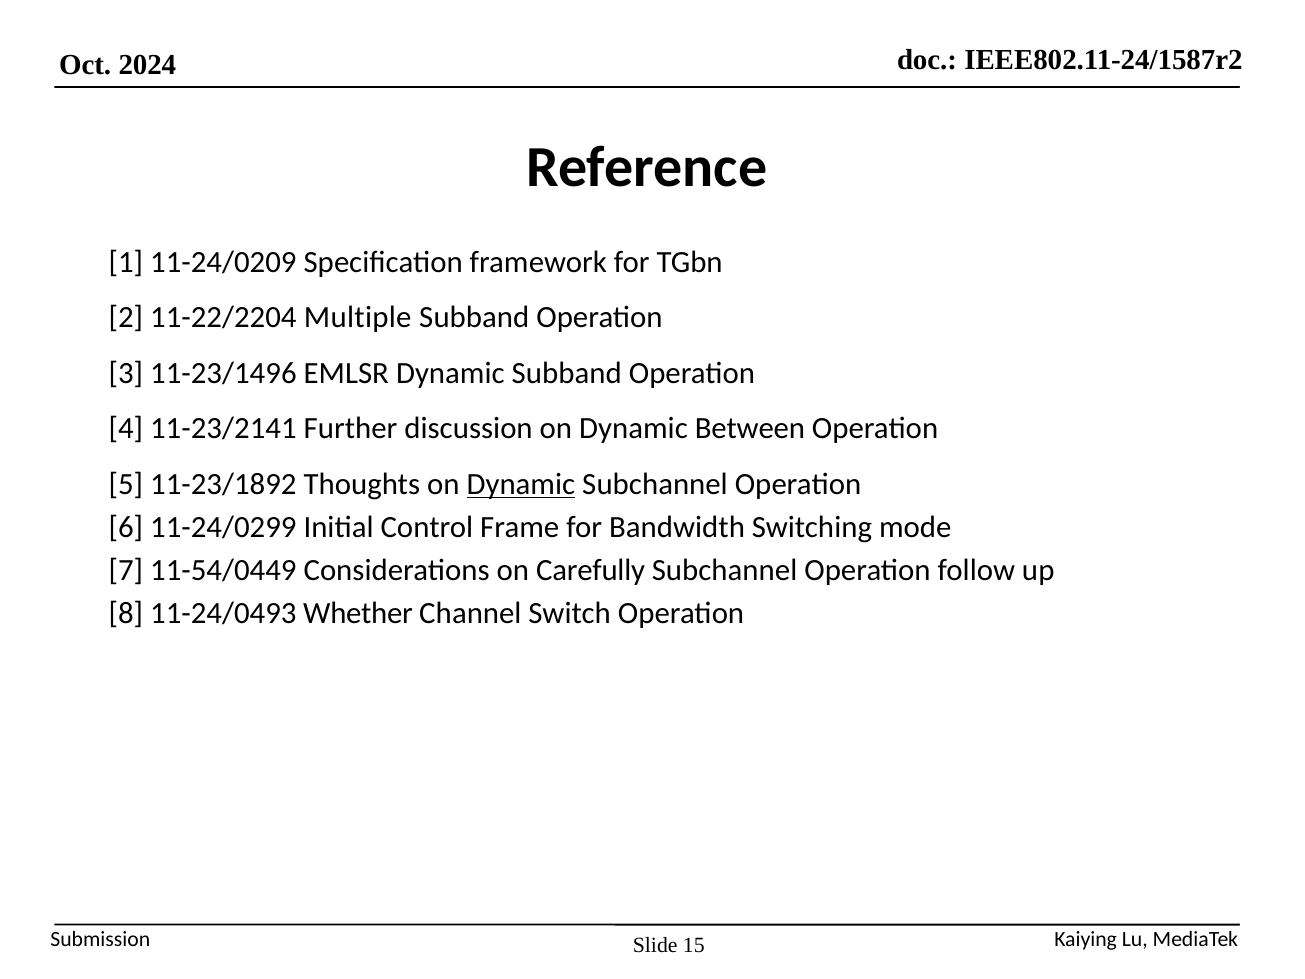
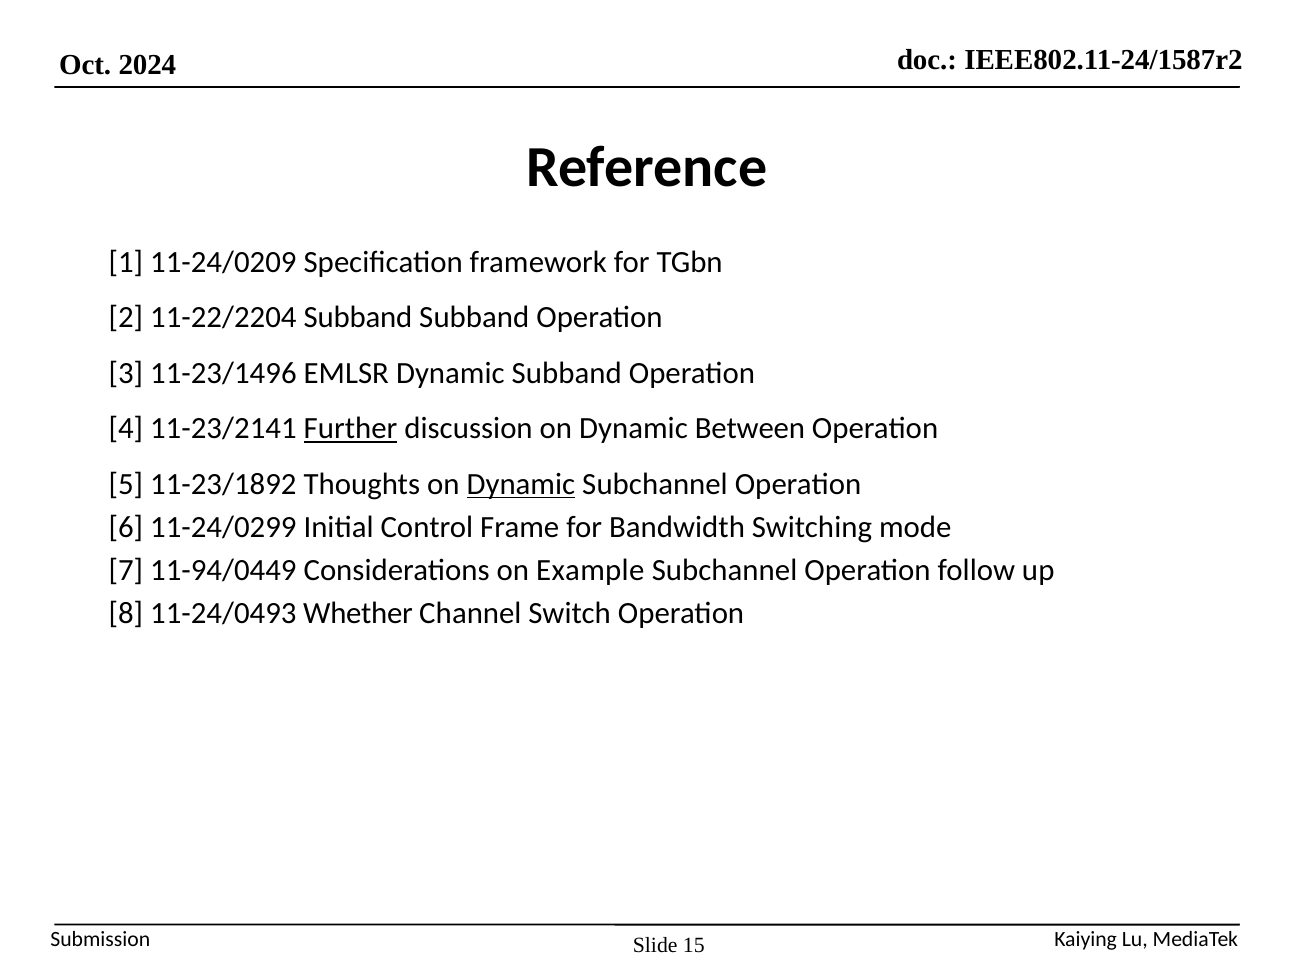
11-22/2204 Multiple: Multiple -> Subband
Further underline: none -> present
11-54/0449: 11-54/0449 -> 11-94/0449
Carefully: Carefully -> Example
